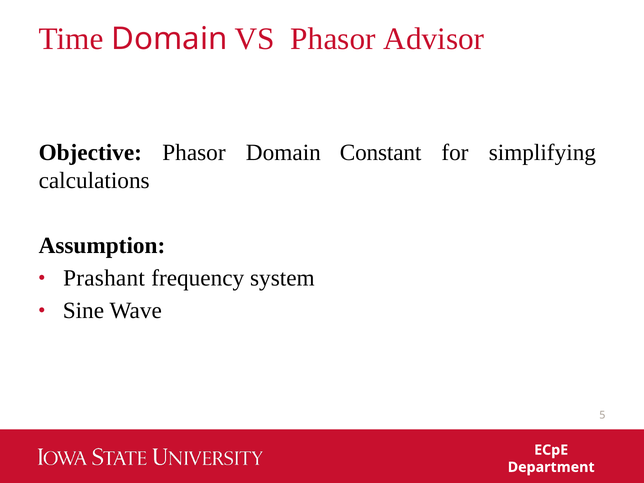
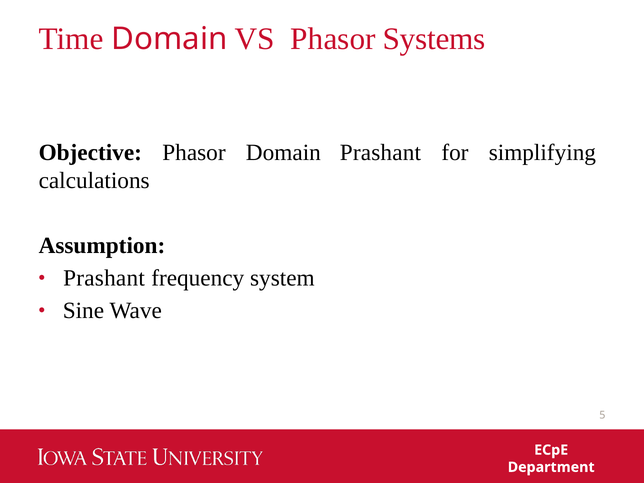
Advisor: Advisor -> Systems
Domain Constant: Constant -> Prashant
